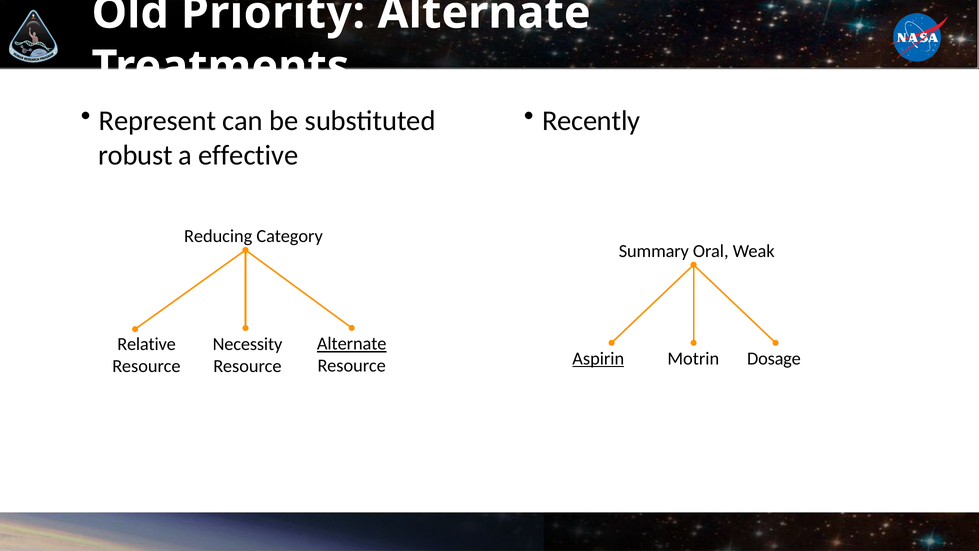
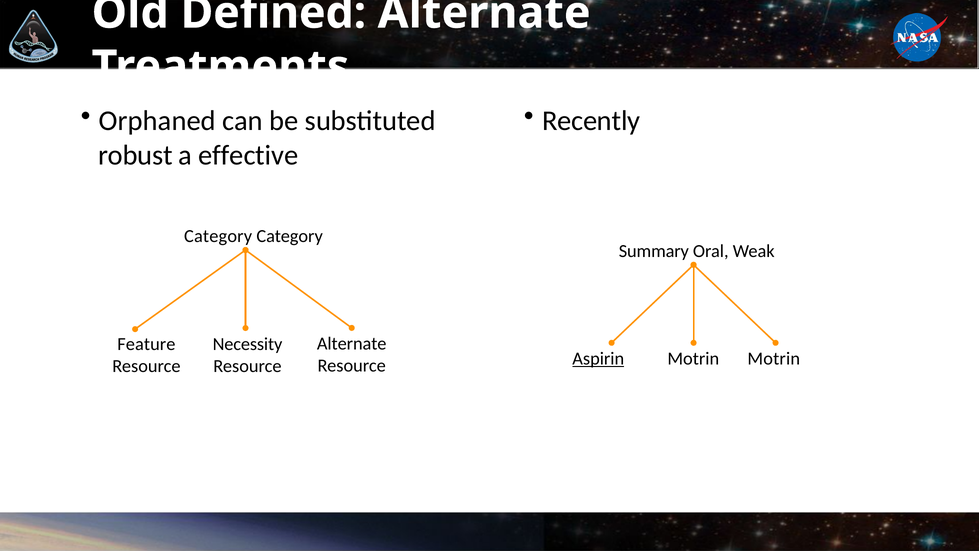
Priority: Priority -> Defined
Represent: Represent -> Orphaned
Reducing at (218, 236): Reducing -> Category
Alternate at (352, 344) underline: present -> none
Relative: Relative -> Feature
Motrin Dosage: Dosage -> Motrin
